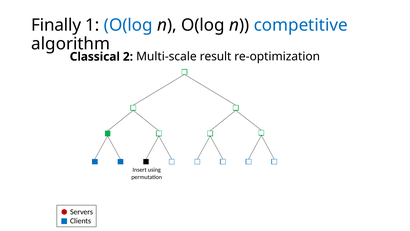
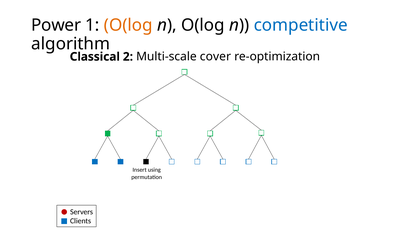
Finally: Finally -> Power
O(log at (128, 25) colour: blue -> orange
result: result -> cover
